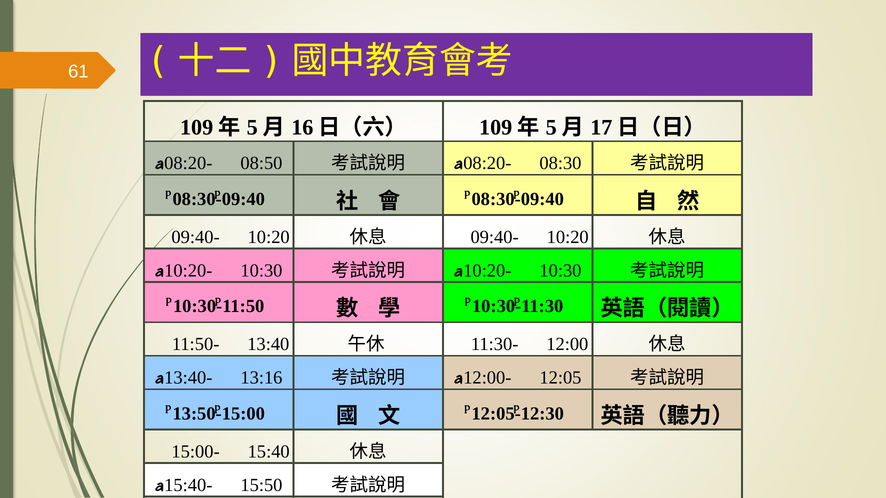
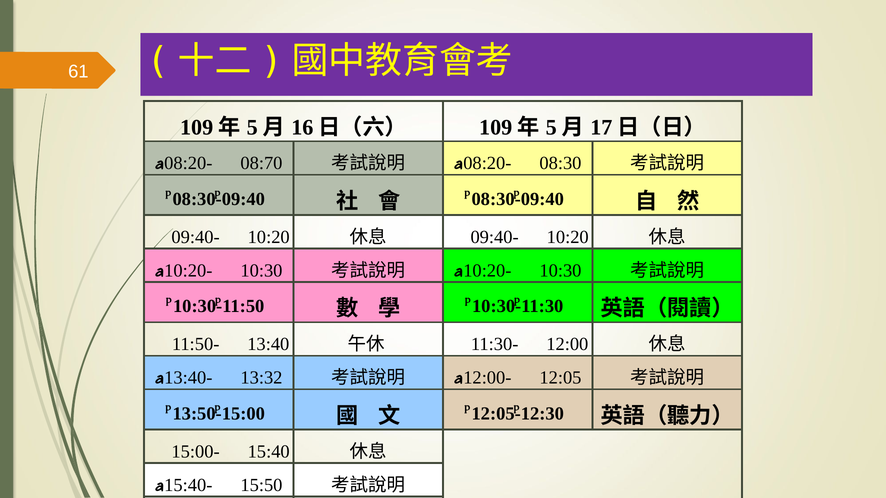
08:50: 08:50 -> 08:70
13:16: 13:16 -> 13:32
